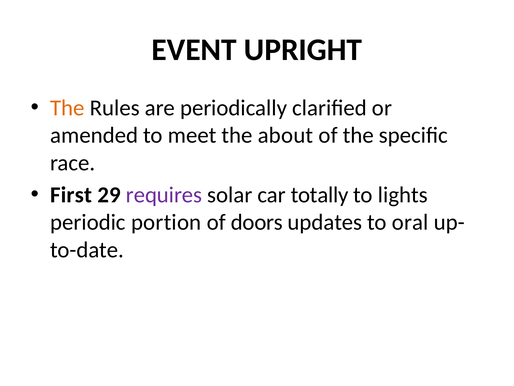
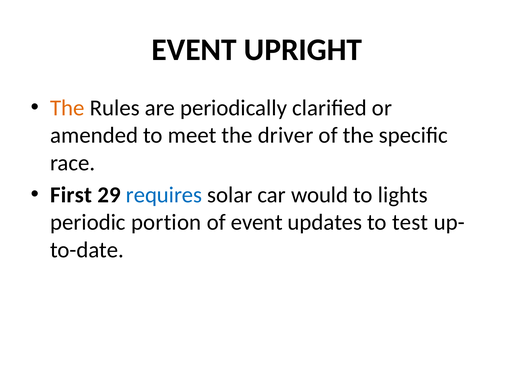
about: about -> driver
requires colour: purple -> blue
totally: totally -> would
of doors: doors -> event
oral: oral -> test
